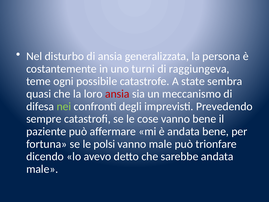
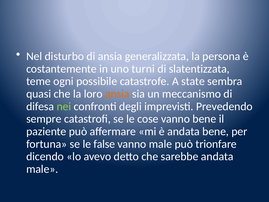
raggiungeva: raggiungeva -> slatentizzata
ansia at (117, 94) colour: red -> orange
polsi: polsi -> false
